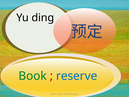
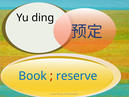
Book colour: green -> blue
